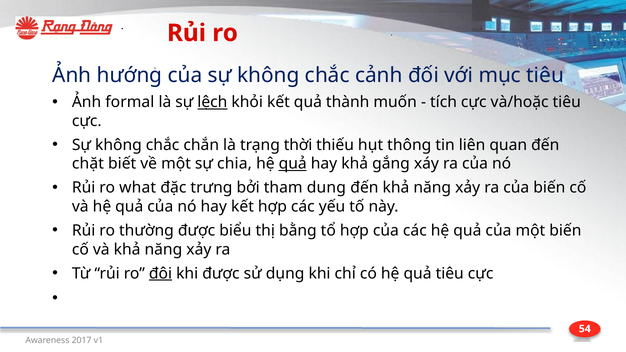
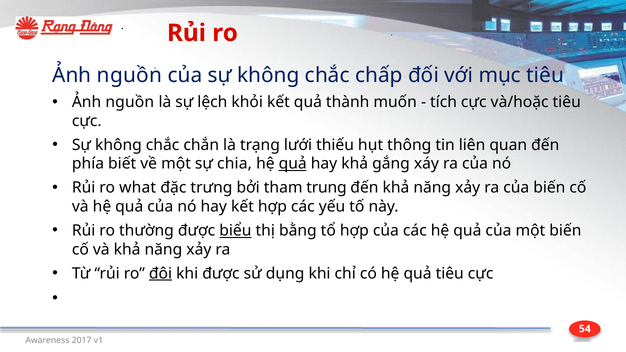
hướng at (130, 76): hướng -> nguồn
cảnh: cảnh -> chấp
formal at (130, 102): formal -> nguồn
lệch underline: present -> none
thời: thời -> lưới
chặt: chặt -> phía
dung: dung -> trung
biểu underline: none -> present
